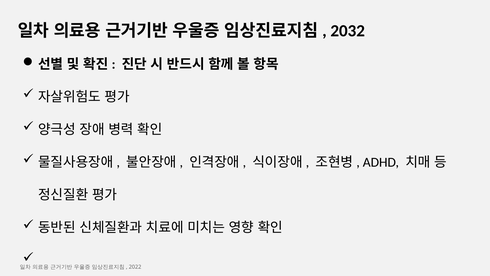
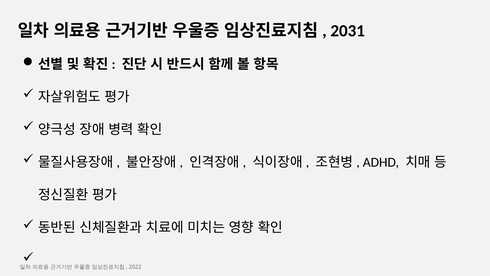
2032: 2032 -> 2031
